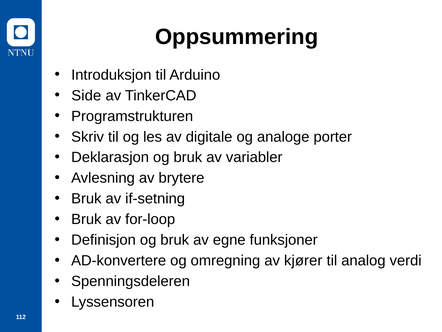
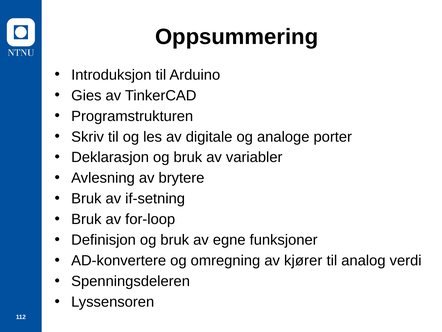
Side: Side -> Gies
